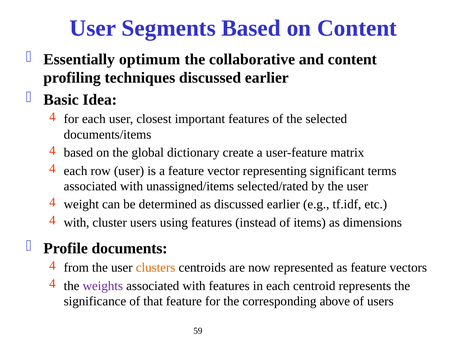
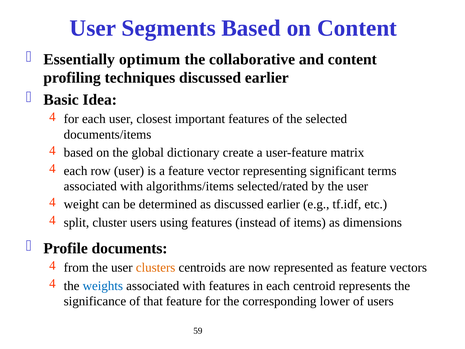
unassigned/items: unassigned/items -> algorithms/items
with at (77, 222): with -> split
weights colour: purple -> blue
above: above -> lower
